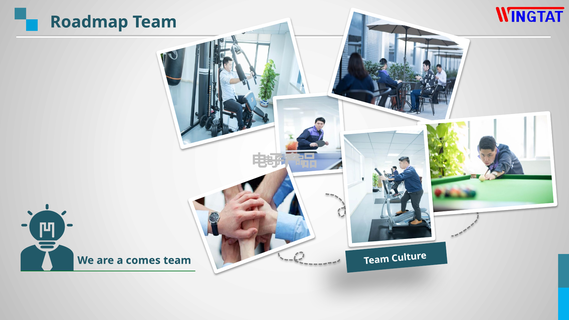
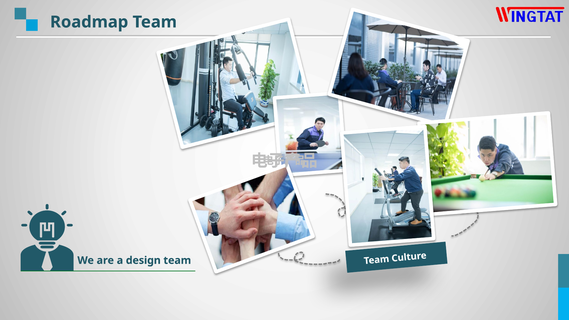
comes: comes -> design
